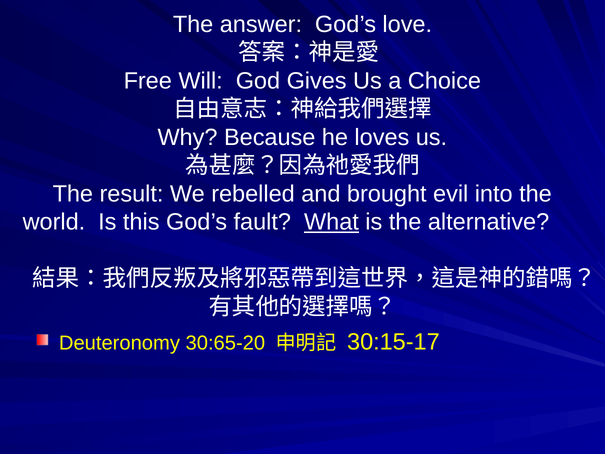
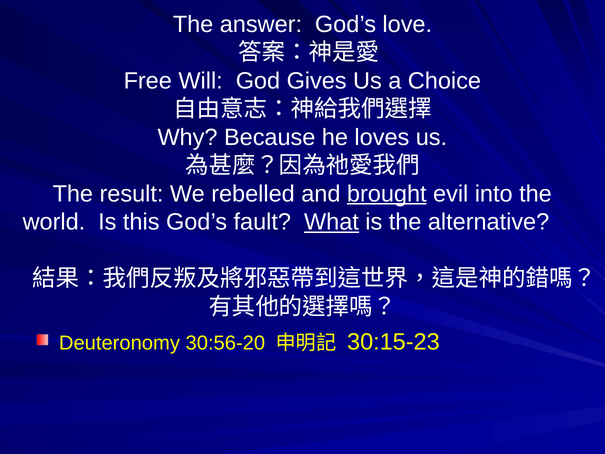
brought underline: none -> present
30:65-20: 30:65-20 -> 30:56-20
30:15-17: 30:15-17 -> 30:15-23
